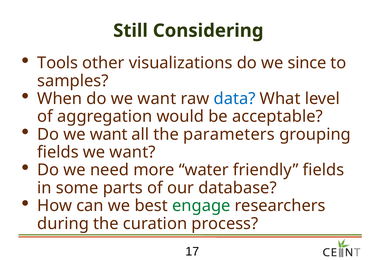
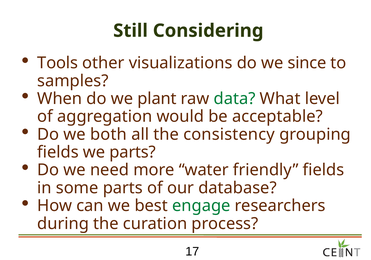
When do we want: want -> plant
data colour: blue -> green
want at (109, 134): want -> both
parameters: parameters -> consistency
fields we want: want -> parts
